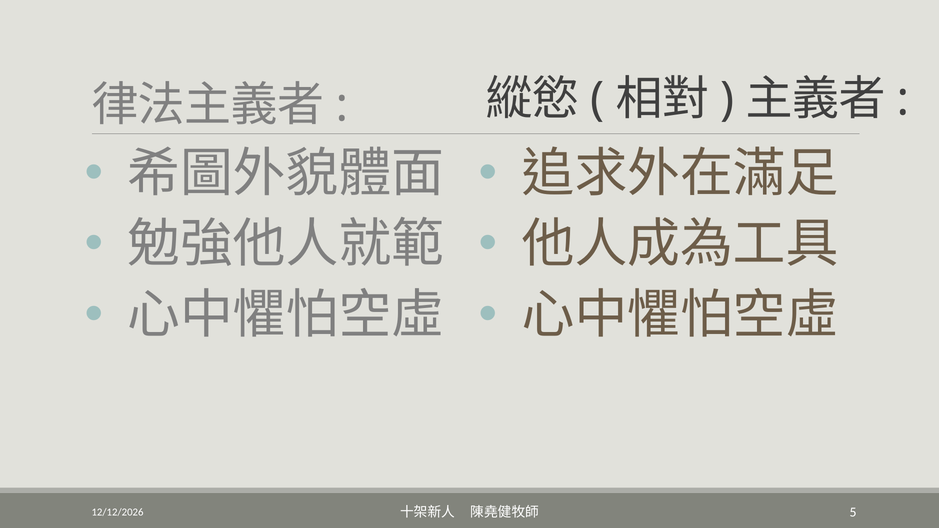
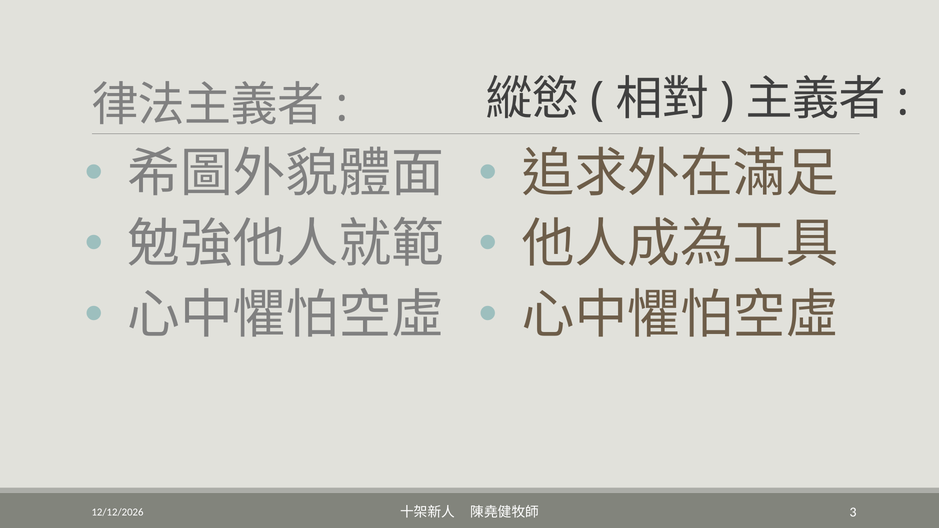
5: 5 -> 3
